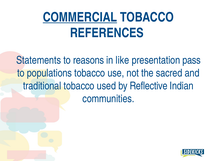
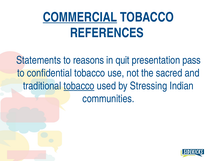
like: like -> quit
populations: populations -> confidential
tobacco at (79, 86) underline: none -> present
Reflective: Reflective -> Stressing
